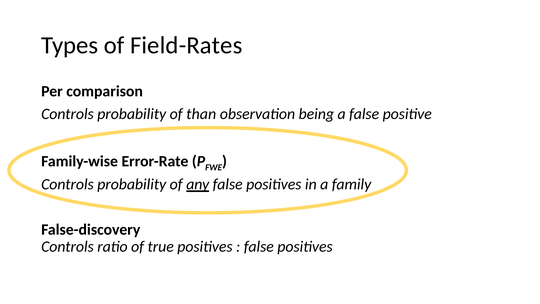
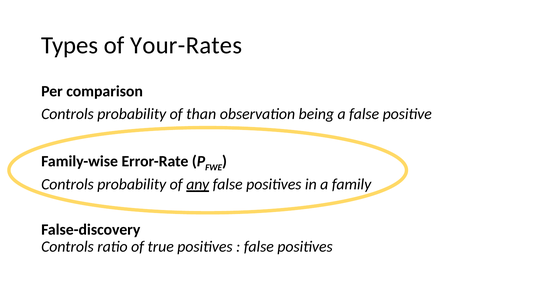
Field-Rates: Field-Rates -> Your-Rates
